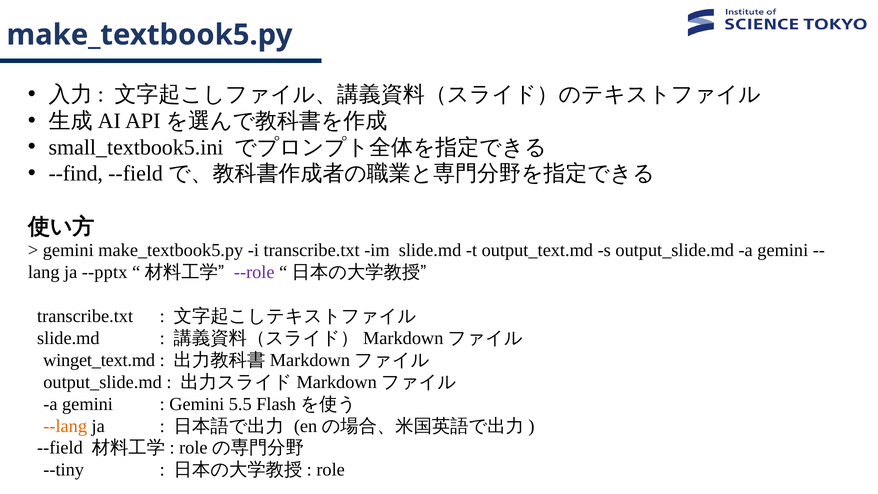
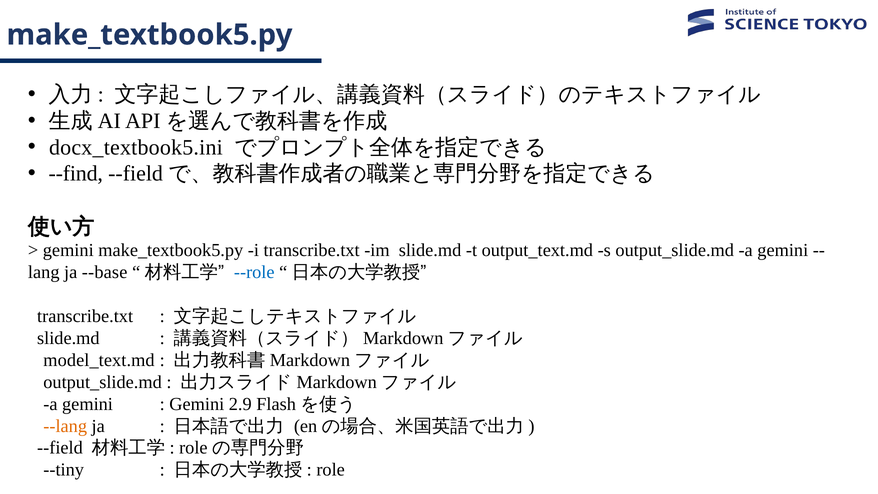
small_textbook5.ini: small_textbook5.ini -> docx_textbook5.ini
--pptx: --pptx -> --base
--role colour: purple -> blue
winget_text.md: winget_text.md -> model_text.md
5.5: 5.5 -> 2.9
